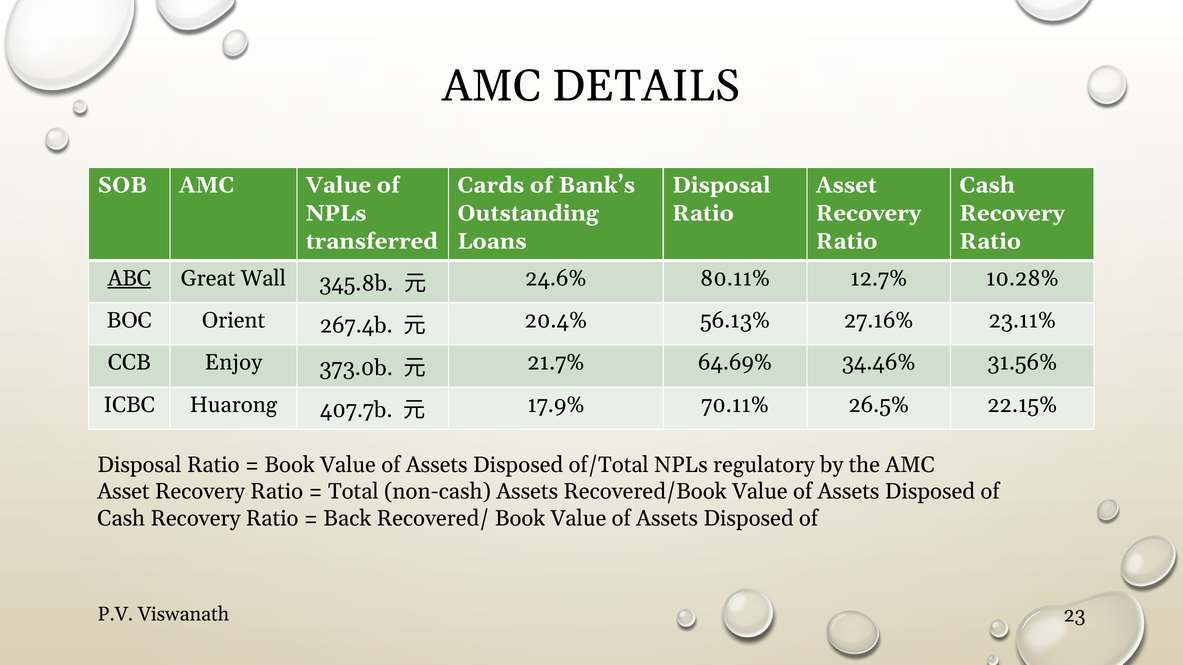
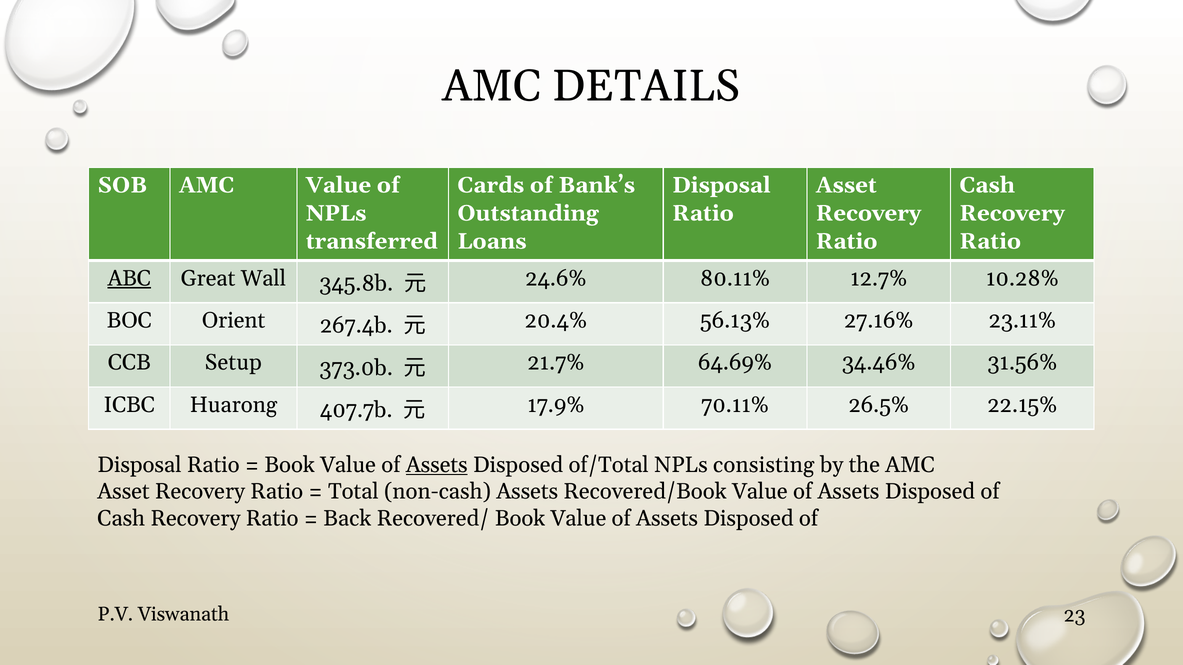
Enjoy: Enjoy -> Setup
Assets at (437, 465) underline: none -> present
regulatory: regulatory -> consisting
